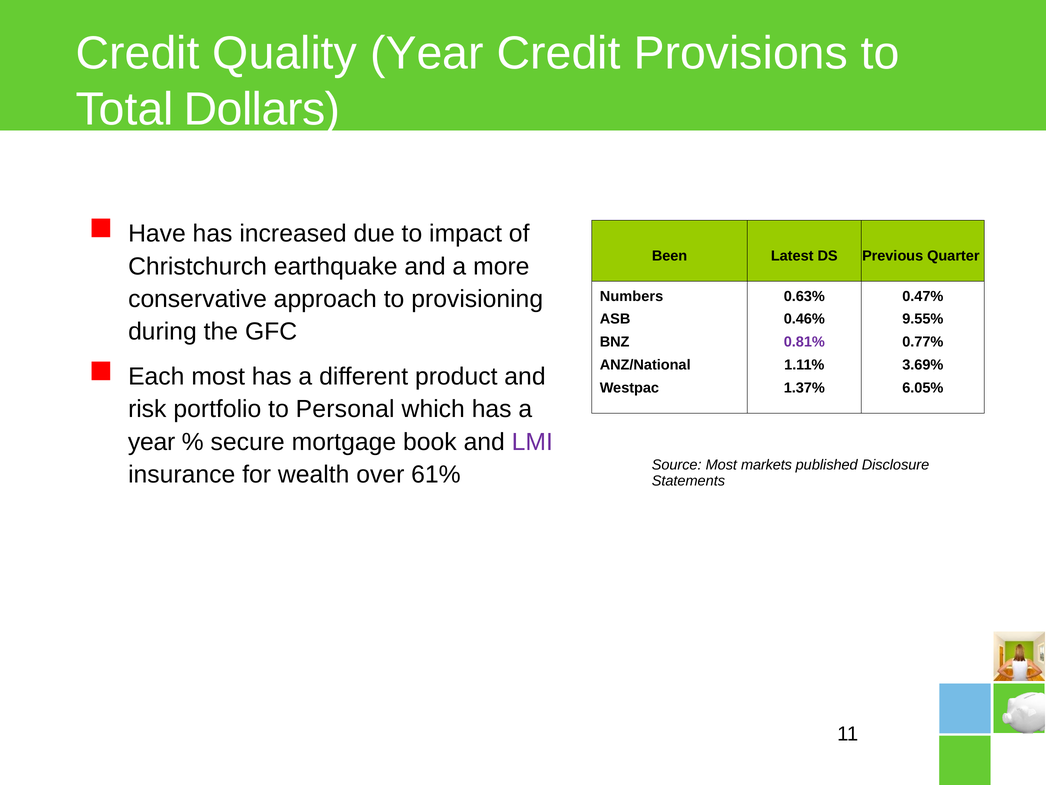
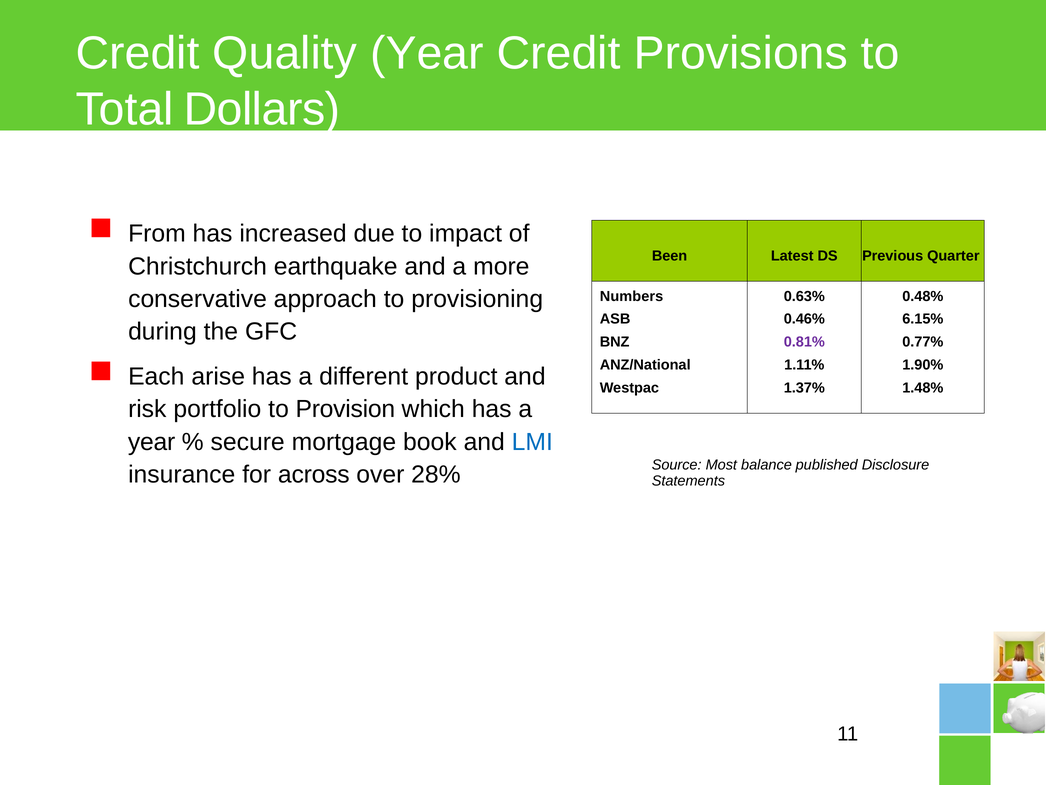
Have: Have -> From
0.47%: 0.47% -> 0.48%
9.55%: 9.55% -> 6.15%
3.69%: 3.69% -> 1.90%
Each most: most -> arise
6.05%: 6.05% -> 1.48%
Personal: Personal -> Provision
LMI colour: purple -> blue
wealth: wealth -> across
61%: 61% -> 28%
markets: markets -> balance
